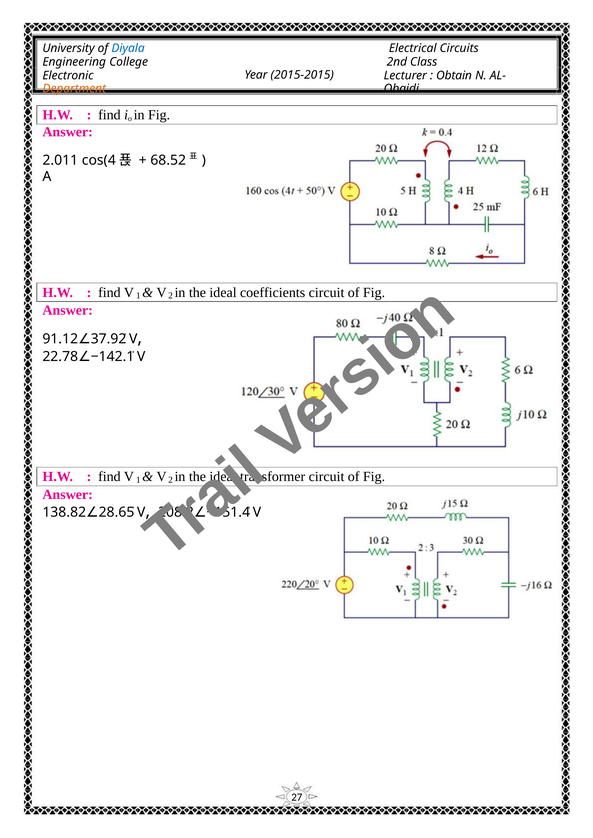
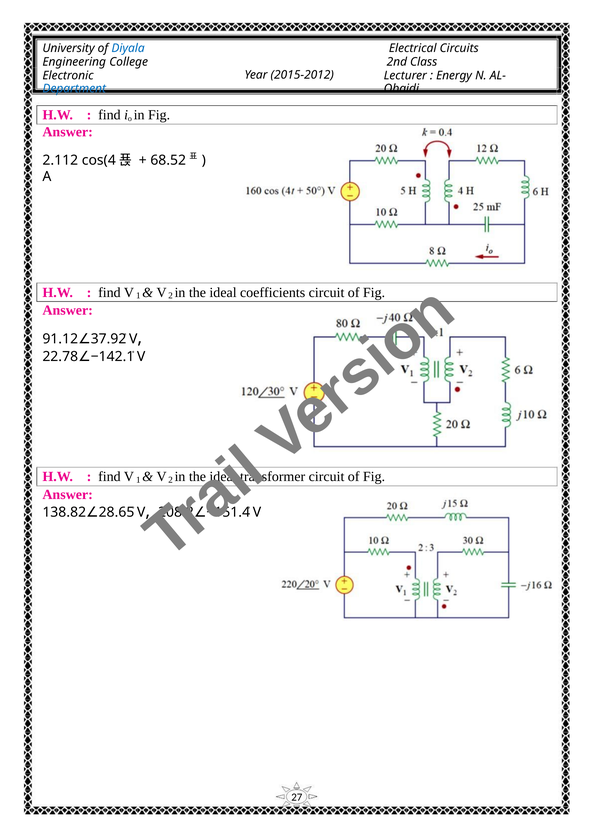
2015-2015: 2015-2015 -> 2015-2012
Obtain: Obtain -> Energy
Department colour: orange -> blue
2.011: 2.011 -> 2.112
